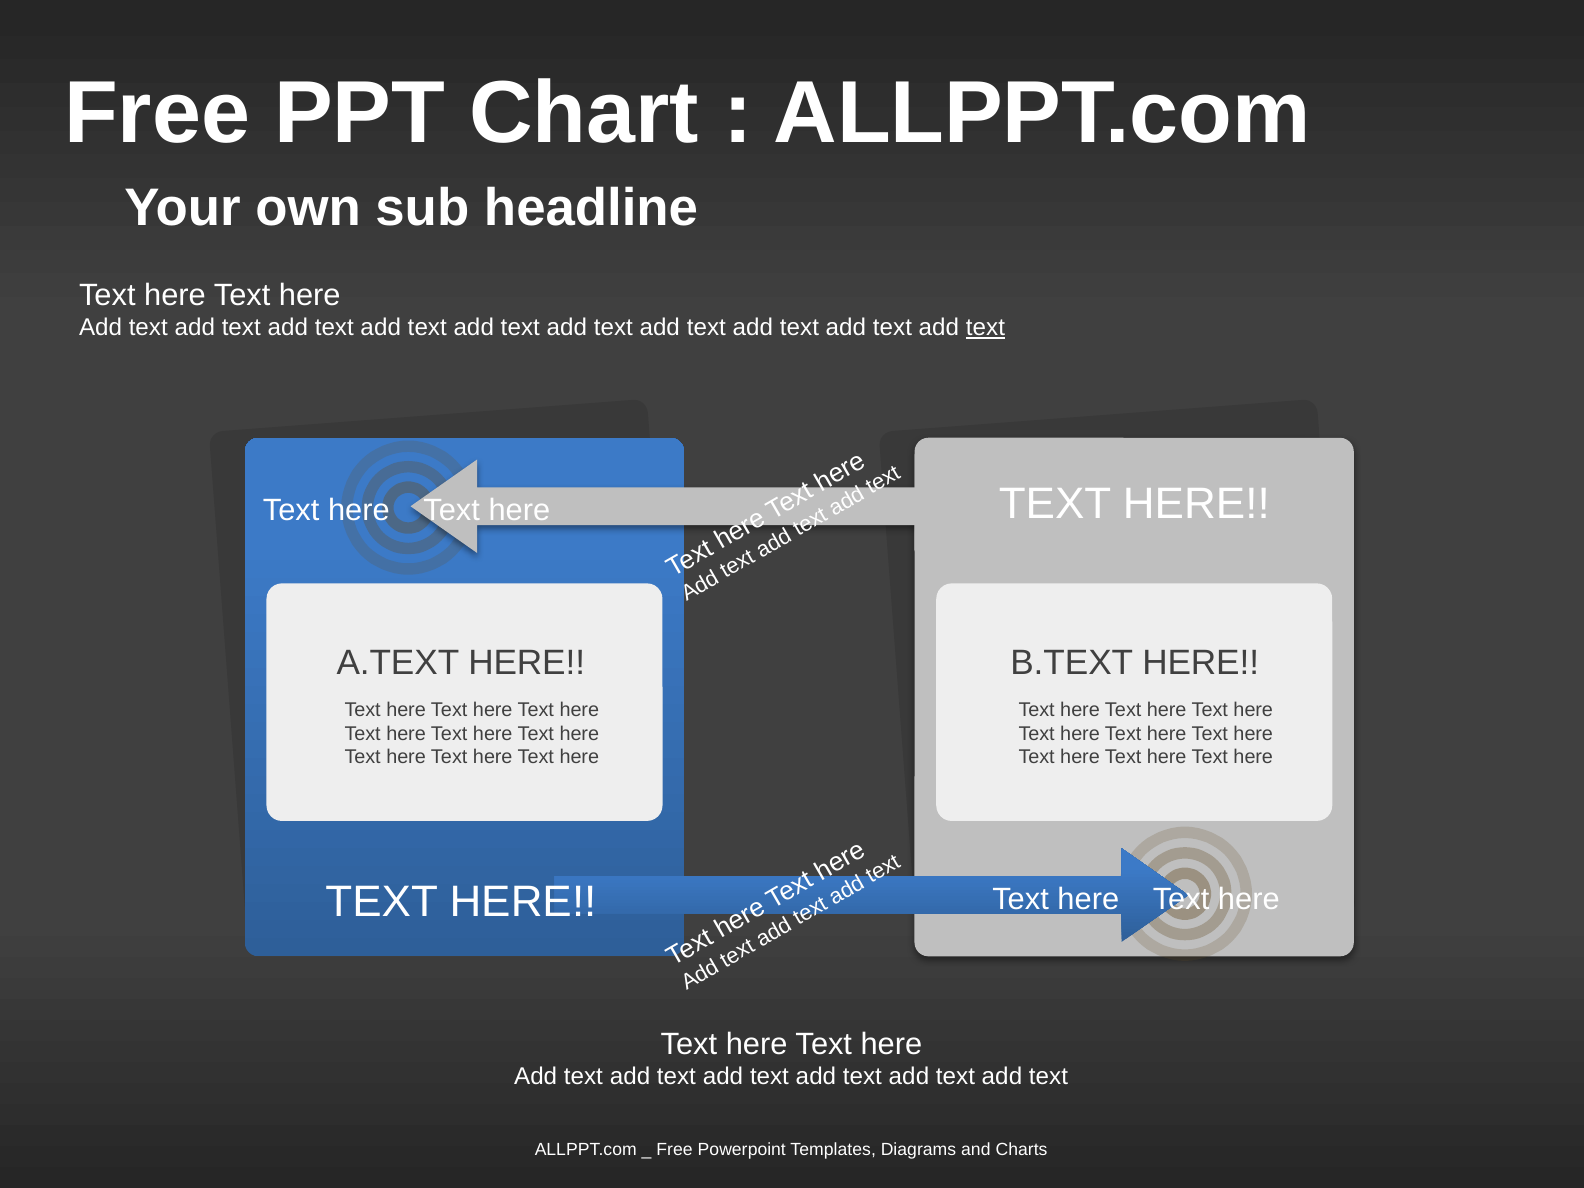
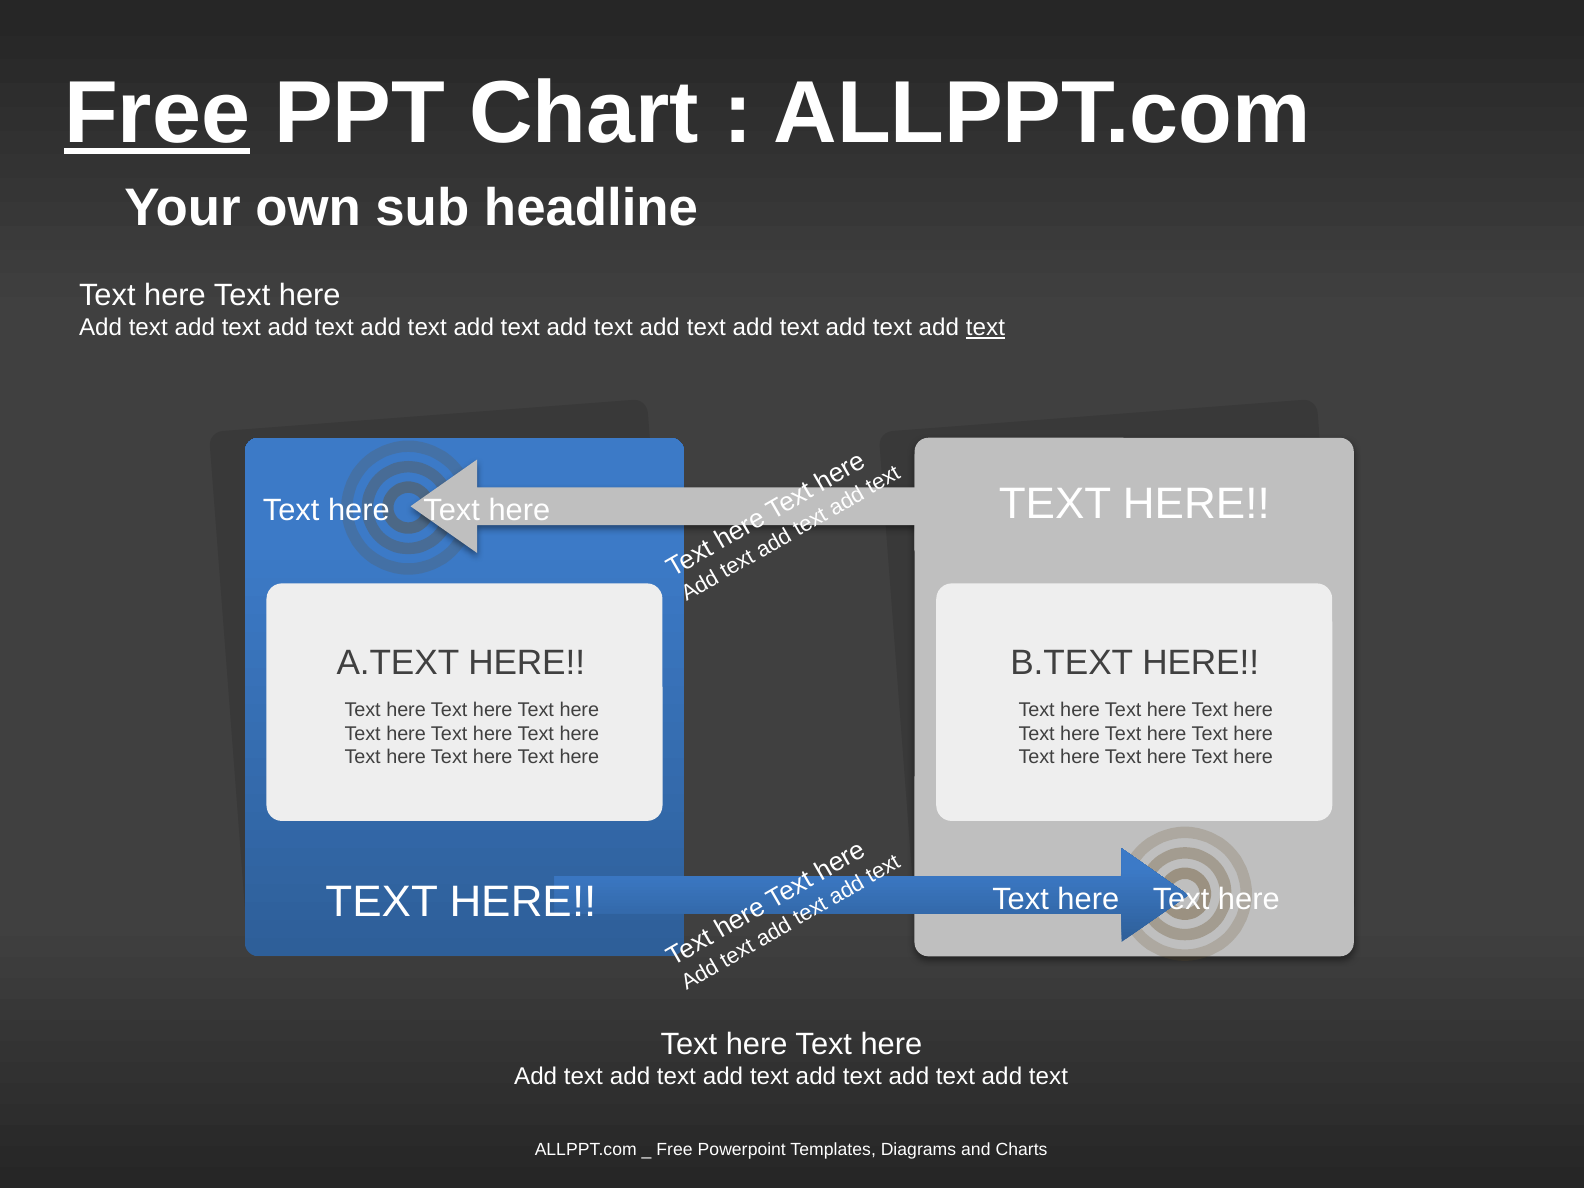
Free at (157, 113) underline: none -> present
